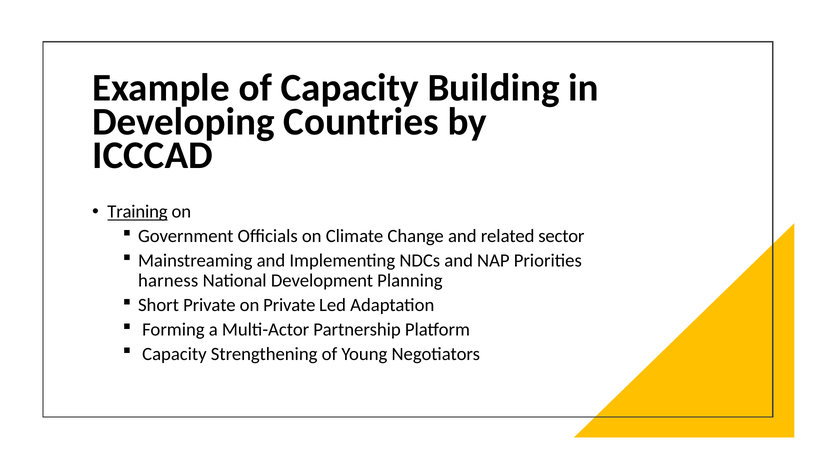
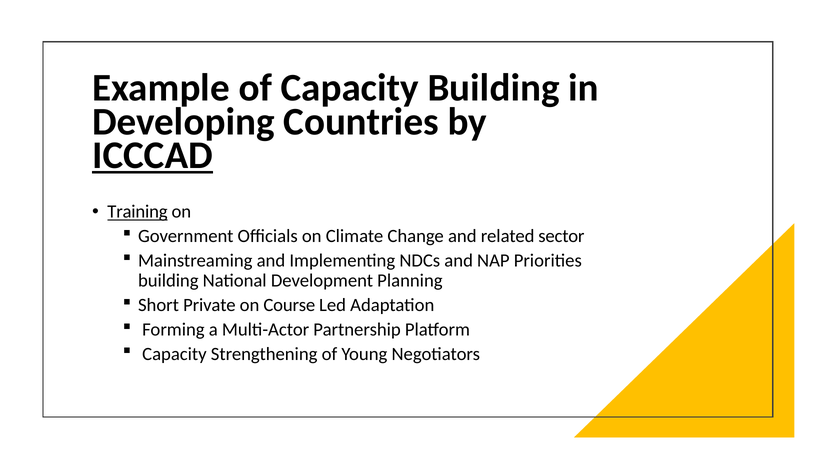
ICCCAD underline: none -> present
harness at (168, 281): harness -> building
on Private: Private -> Course
